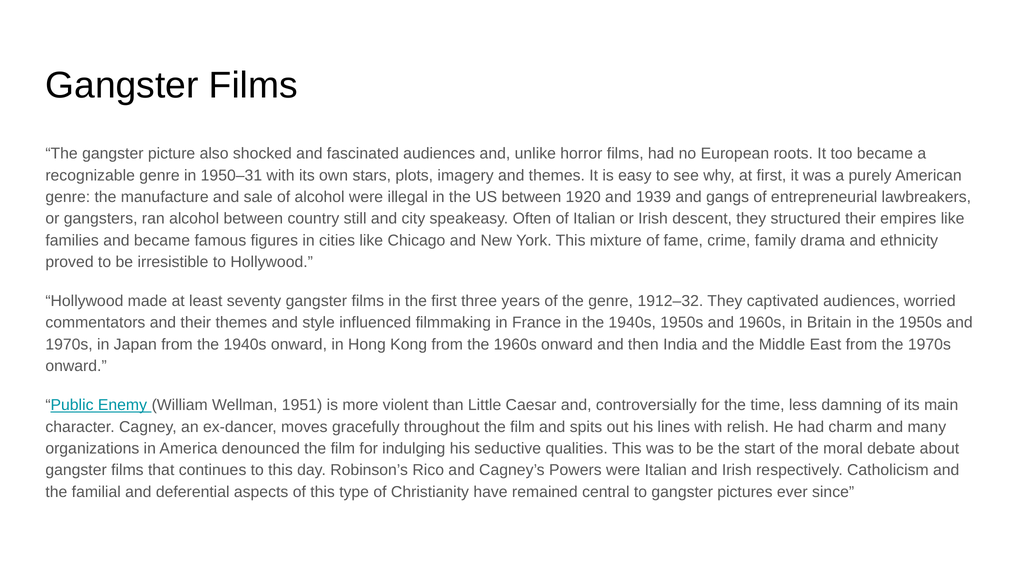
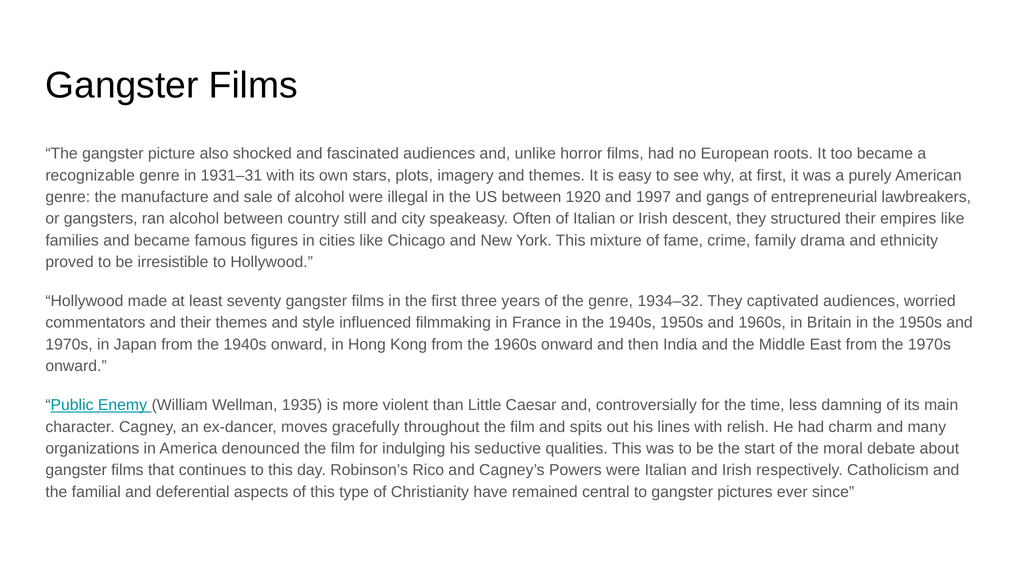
1950–31: 1950–31 -> 1931–31
1939: 1939 -> 1997
1912–32: 1912–32 -> 1934–32
1951: 1951 -> 1935
